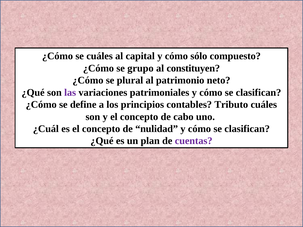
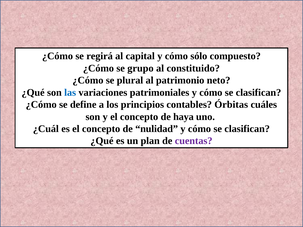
se cuáles: cuáles -> regirá
constituyen: constituyen -> constituido
las colour: purple -> blue
Tributo: Tributo -> Órbitas
cabo: cabo -> haya
